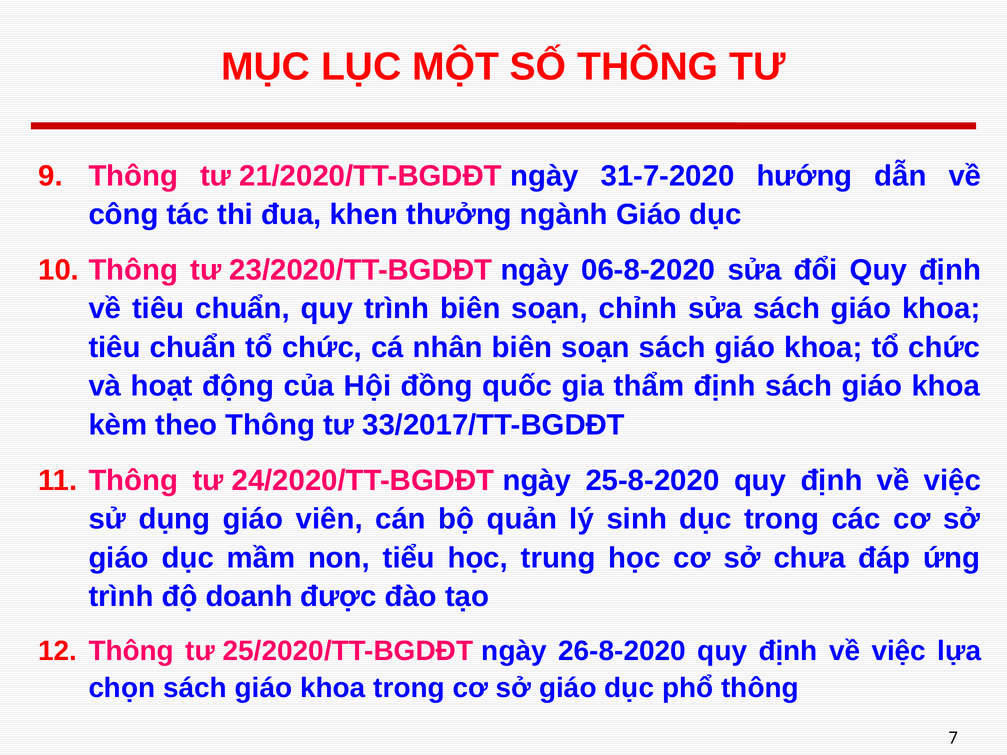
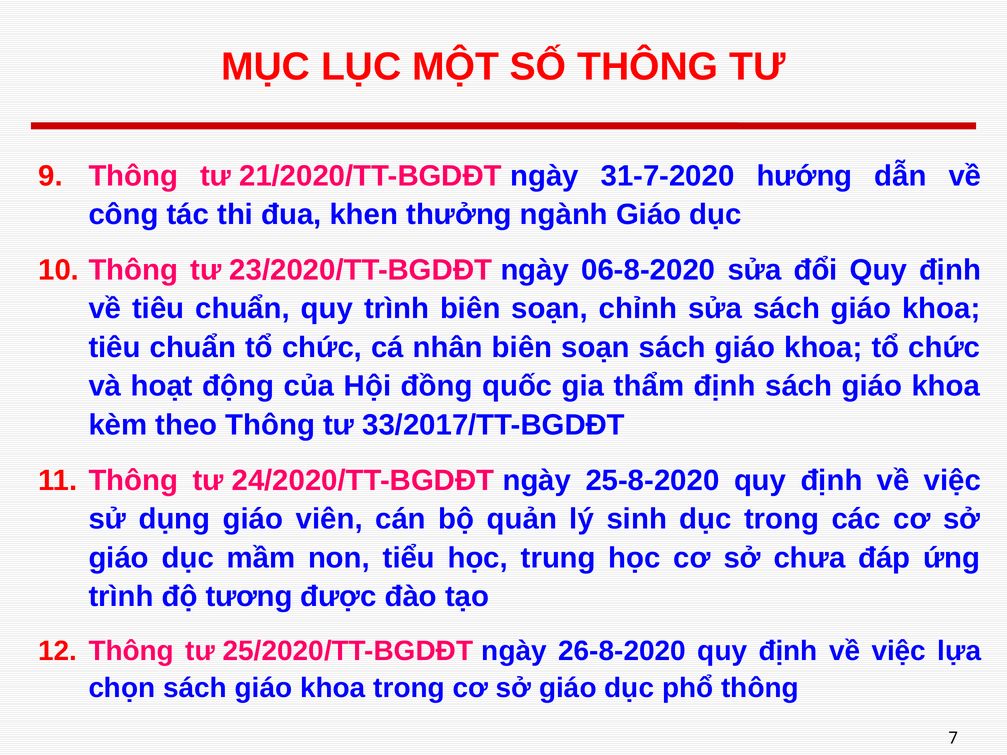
doanh: doanh -> tương
